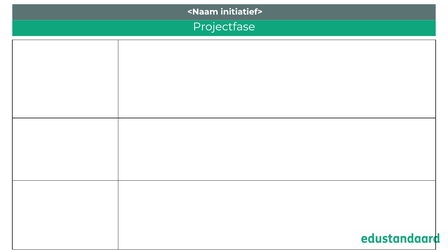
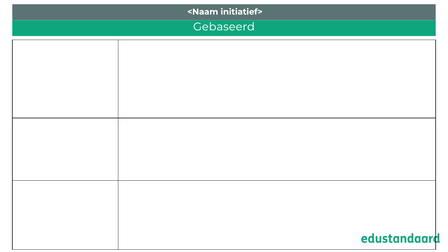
Projectfase: Projectfase -> Gebaseerd
